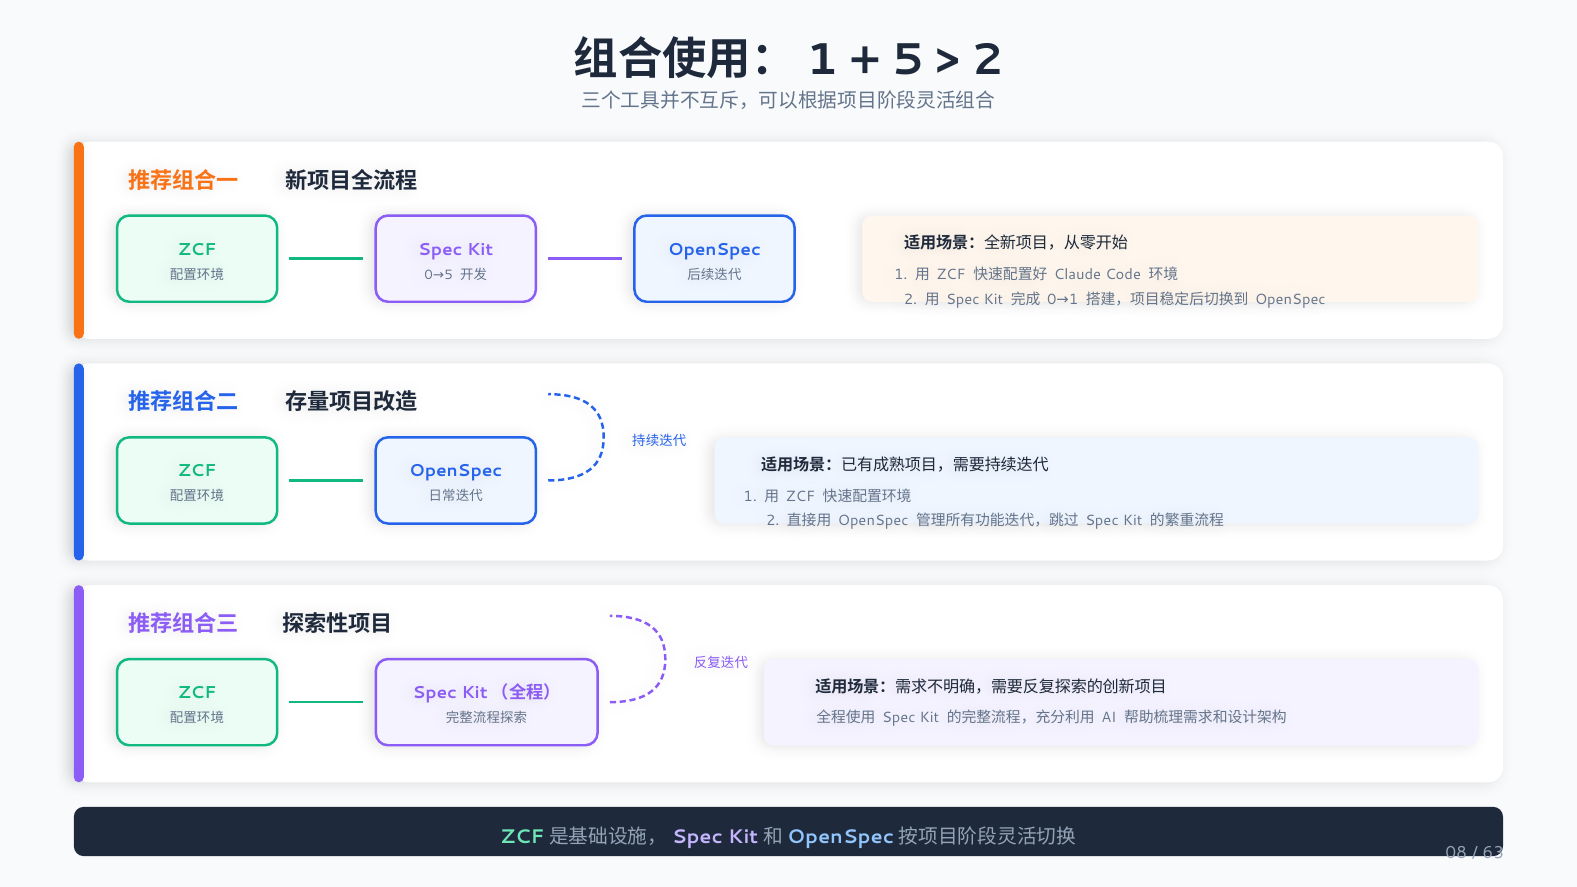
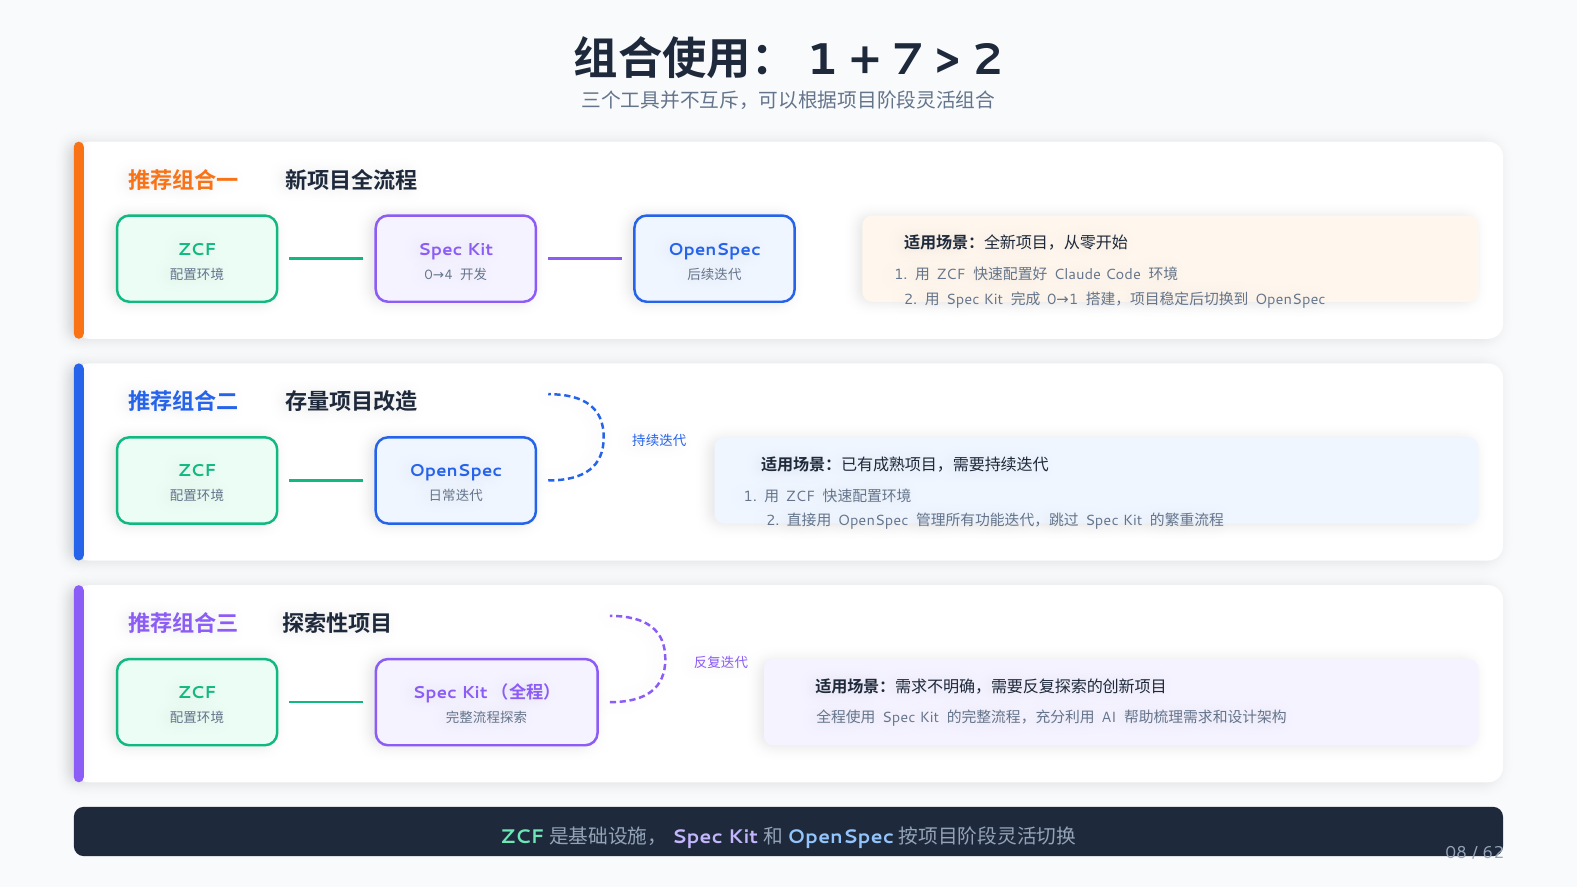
5 at (908, 60): 5 -> 7
5 at (449, 275): 5 -> 4
63: 63 -> 62
